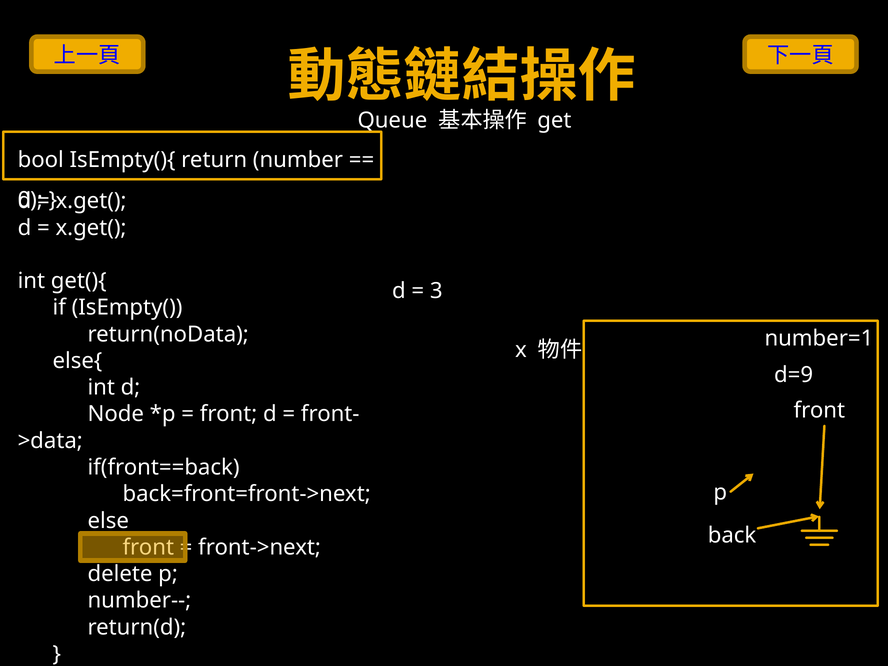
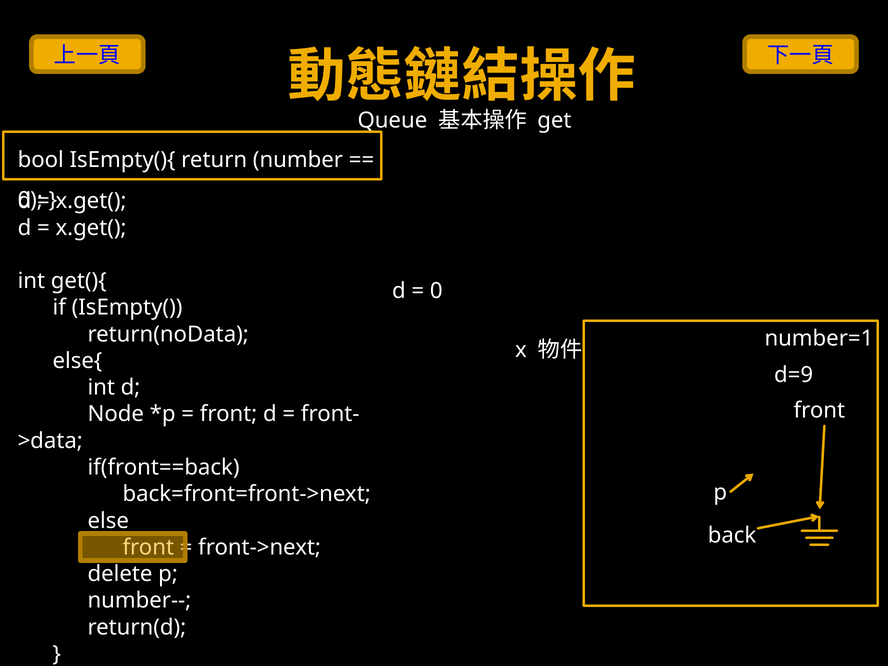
3 at (436, 291): 3 -> 0
